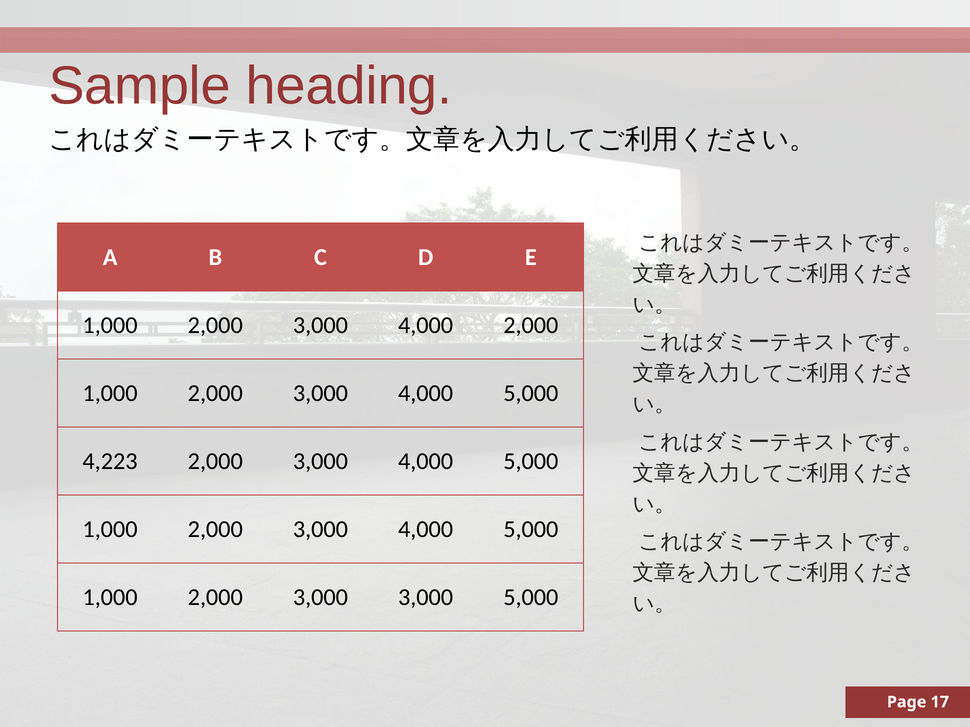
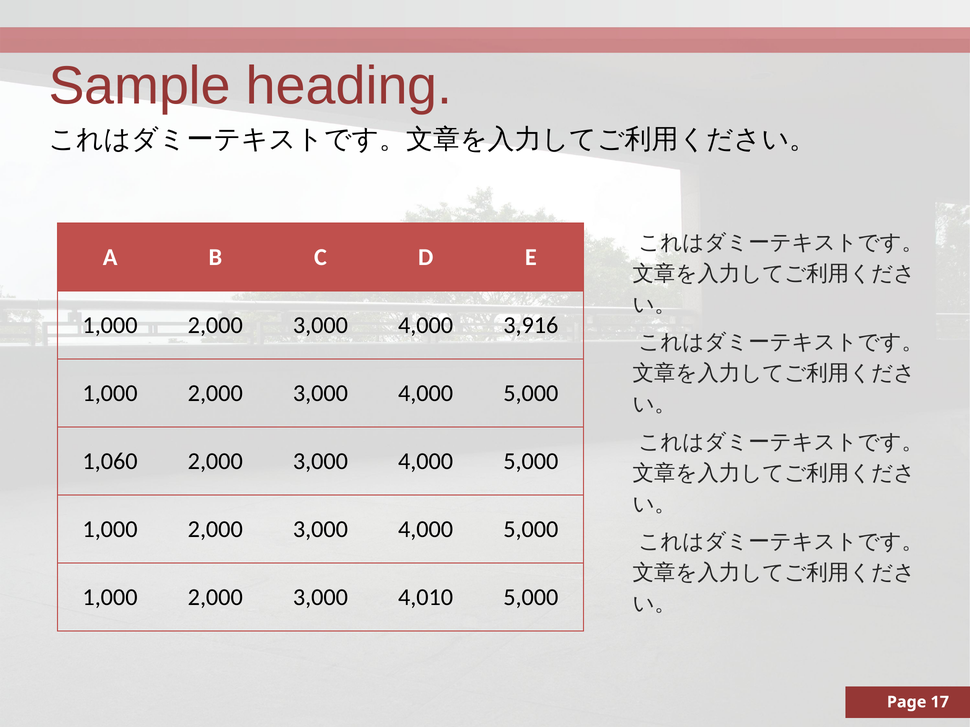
4,000 2,000: 2,000 -> 3,916
4,223: 4,223 -> 1,060
3,000 3,000: 3,000 -> 4,010
